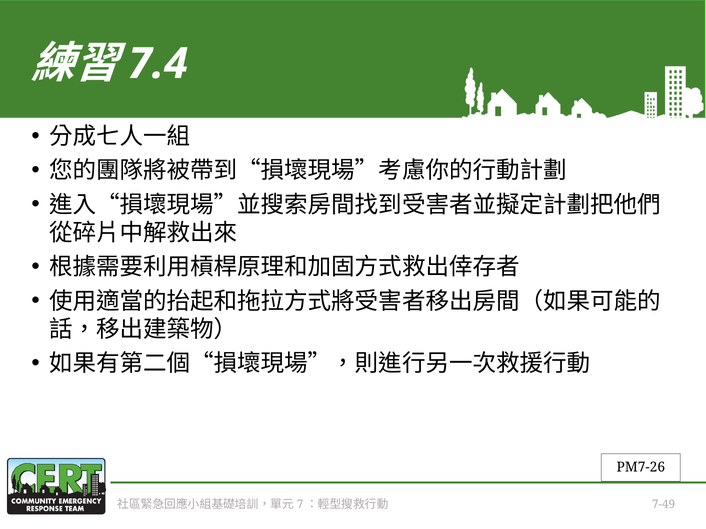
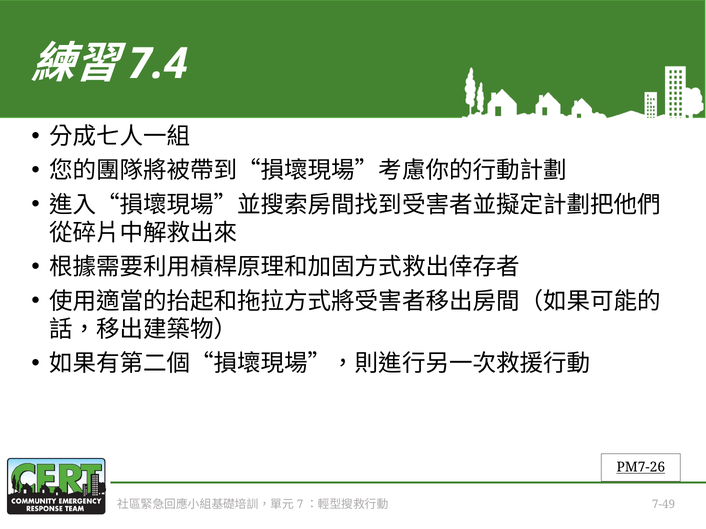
PM7-26 underline: none -> present
